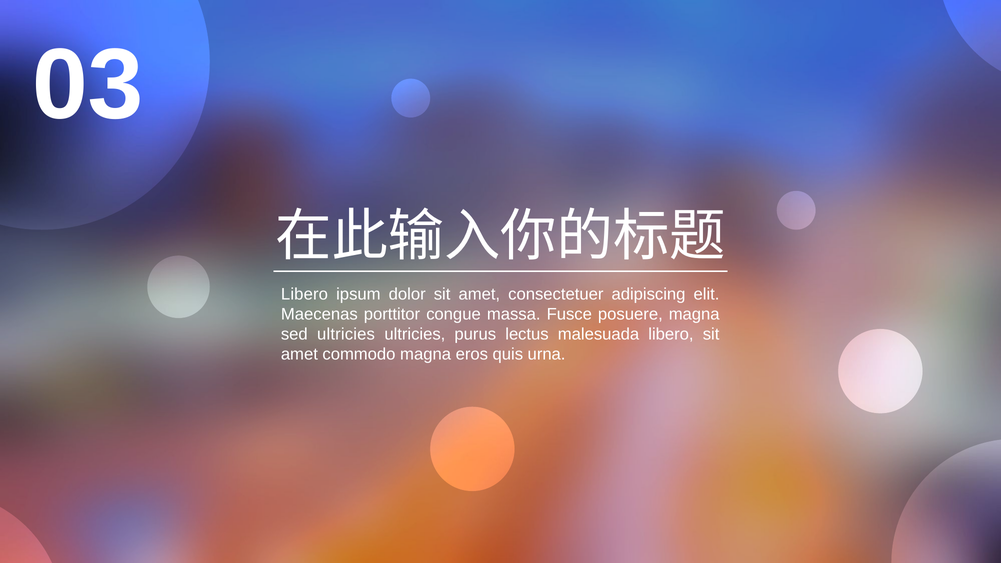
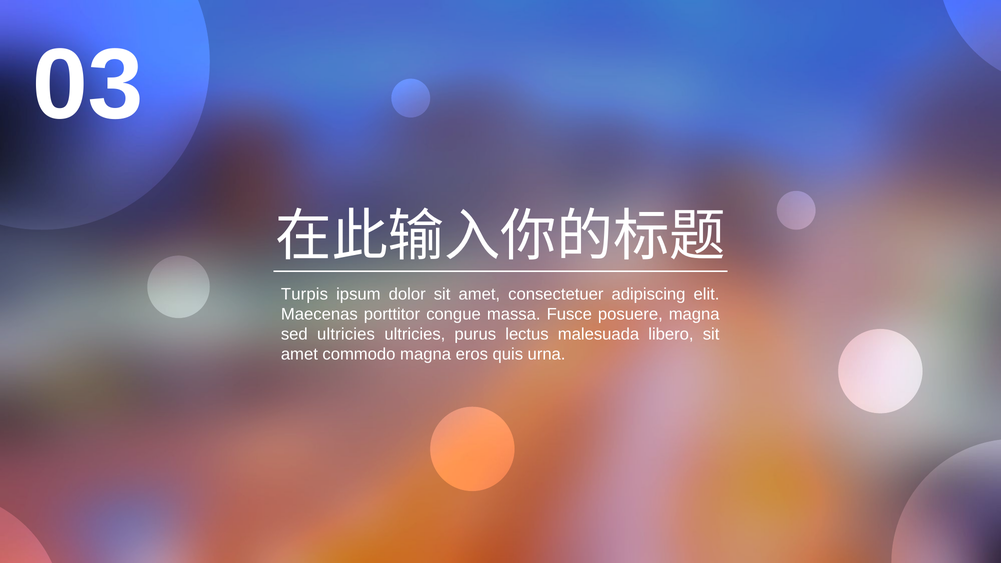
Libero at (304, 294): Libero -> Turpis
